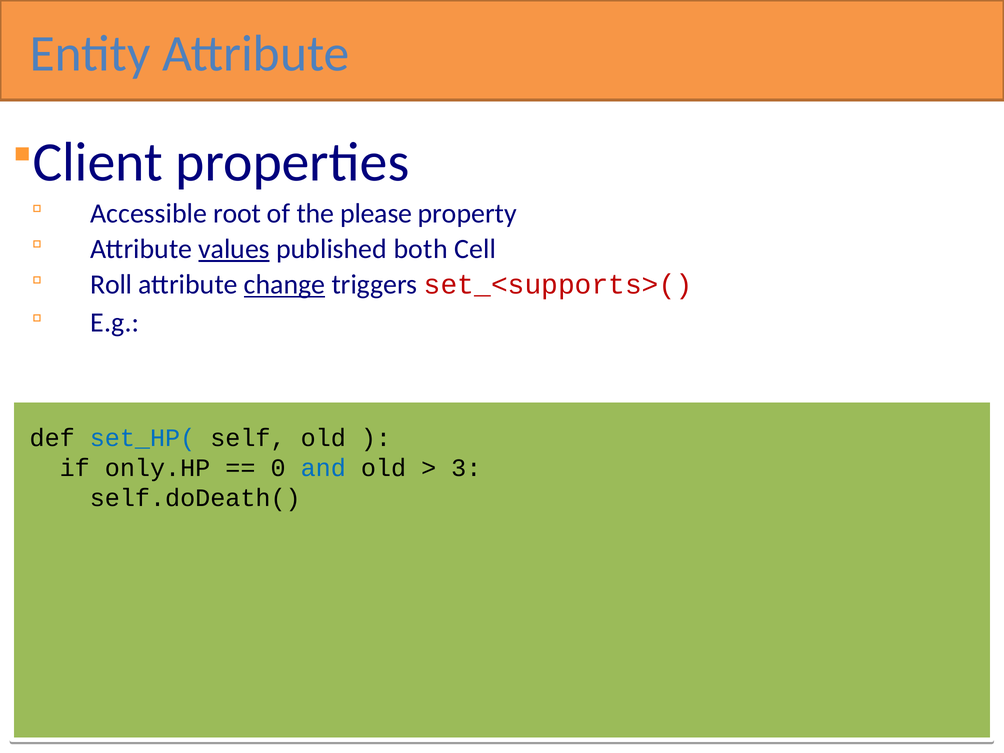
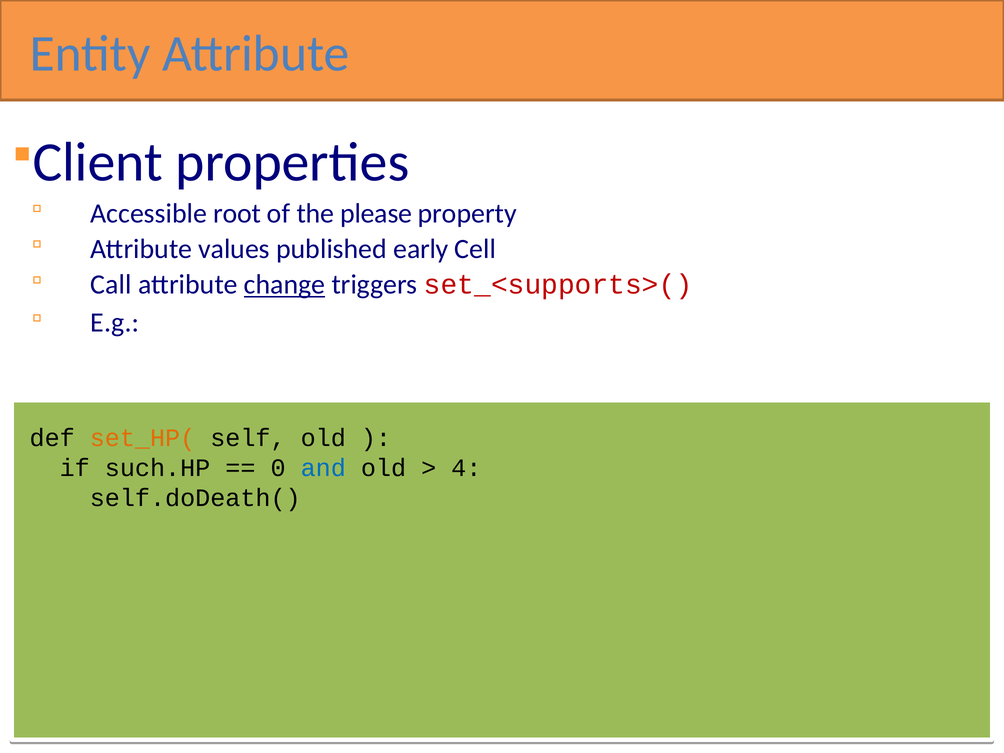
values underline: present -> none
both: both -> early
Roll: Roll -> Call
set_HP( colour: blue -> orange
only.HP: only.HP -> such.HP
3: 3 -> 4
